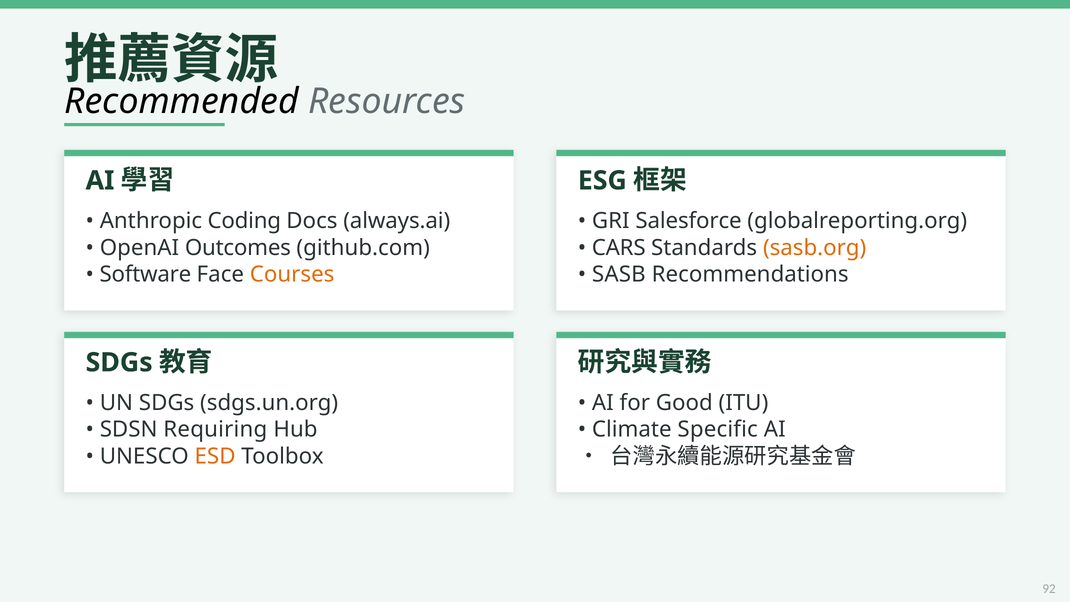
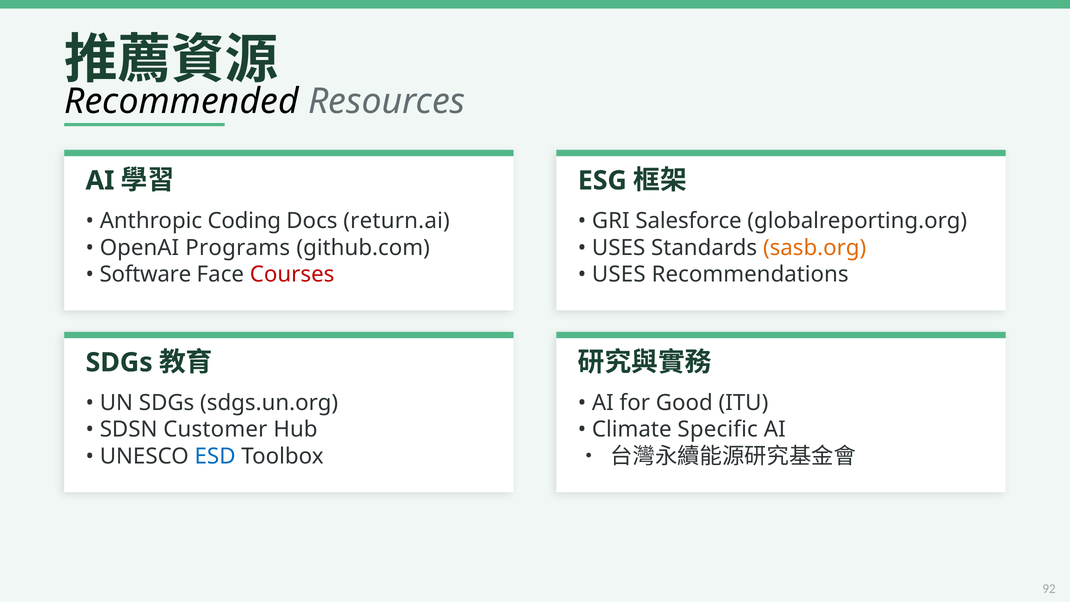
always.ai: always.ai -> return.ai
Outcomes: Outcomes -> Programs
CARS at (619, 248): CARS -> USES
Courses colour: orange -> red
SASB at (619, 274): SASB -> USES
Requiring: Requiring -> Customer
ESD colour: orange -> blue
